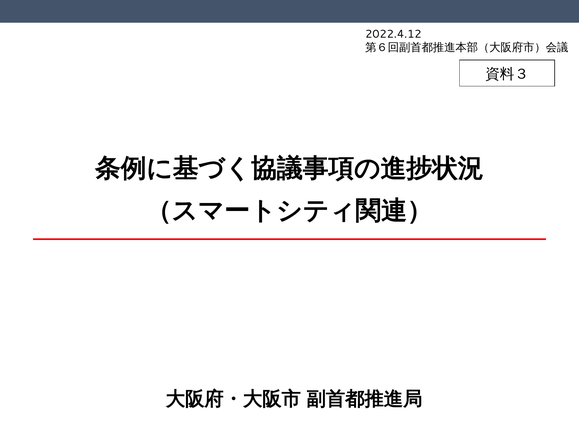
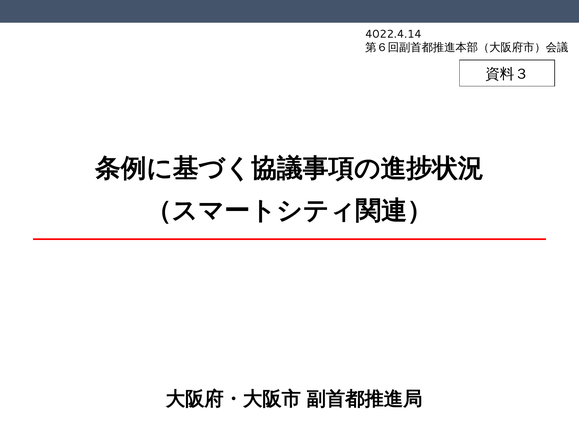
2022.4.12: 2022.4.12 -> 4022.4.14
